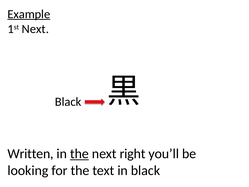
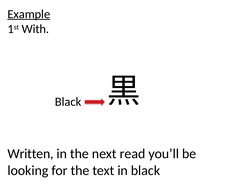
1st Next: Next -> With
the at (79, 154) underline: present -> none
right: right -> read
